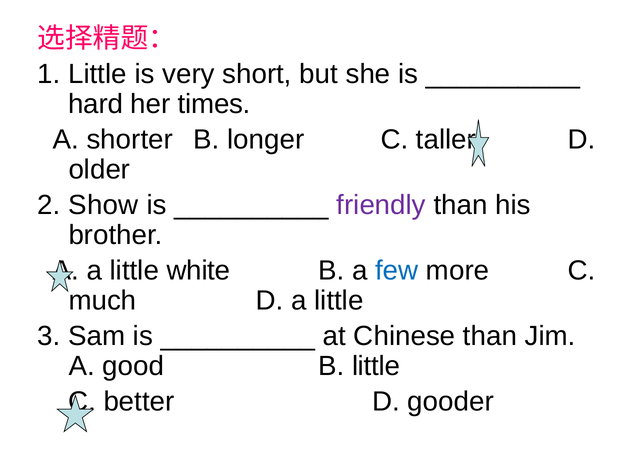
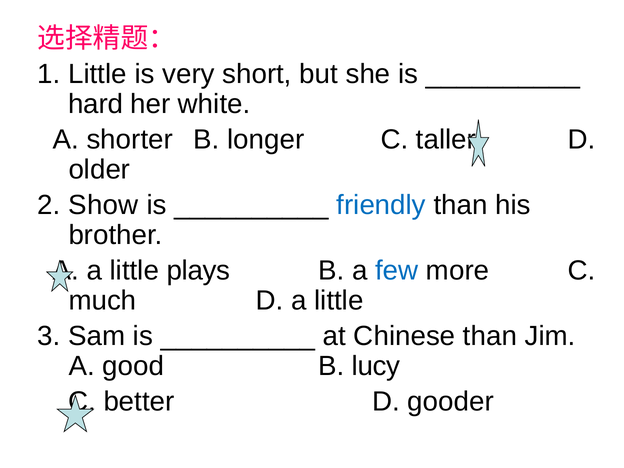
times: times -> white
friendly colour: purple -> blue
white: white -> plays
B little: little -> lucy
